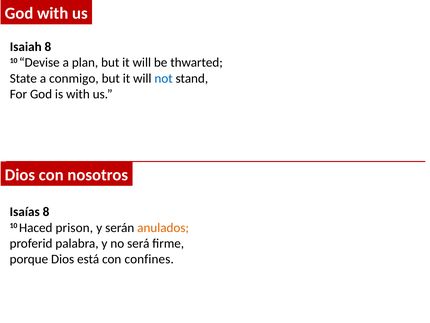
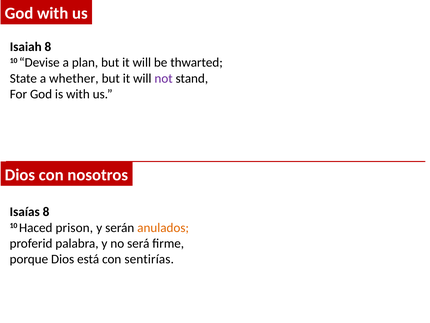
conmigo: conmigo -> whether
not colour: blue -> purple
confines: confines -> sentirías
